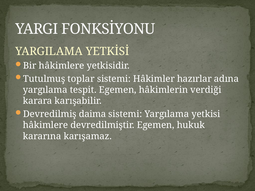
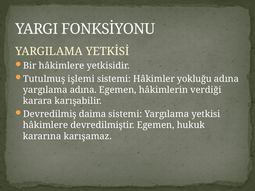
toplar: toplar -> işlemi
hazırlar: hazırlar -> yokluğu
yargılama tespit: tespit -> adına
